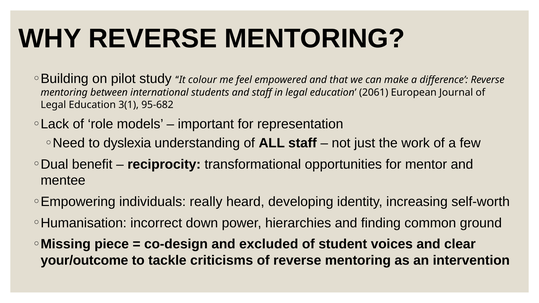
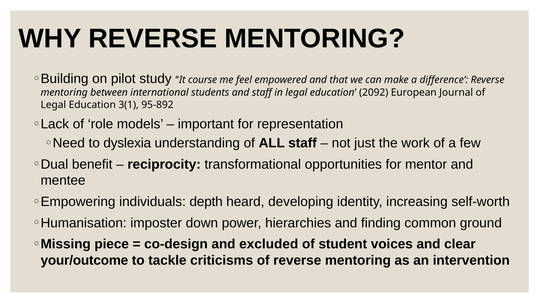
colour: colour -> course
2061: 2061 -> 2092
95-682: 95-682 -> 95-892
really: really -> depth
incorrect: incorrect -> imposter
